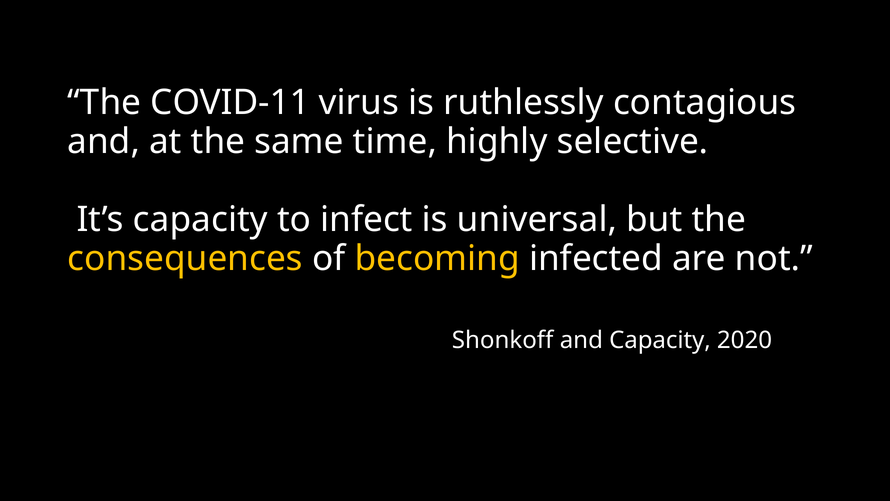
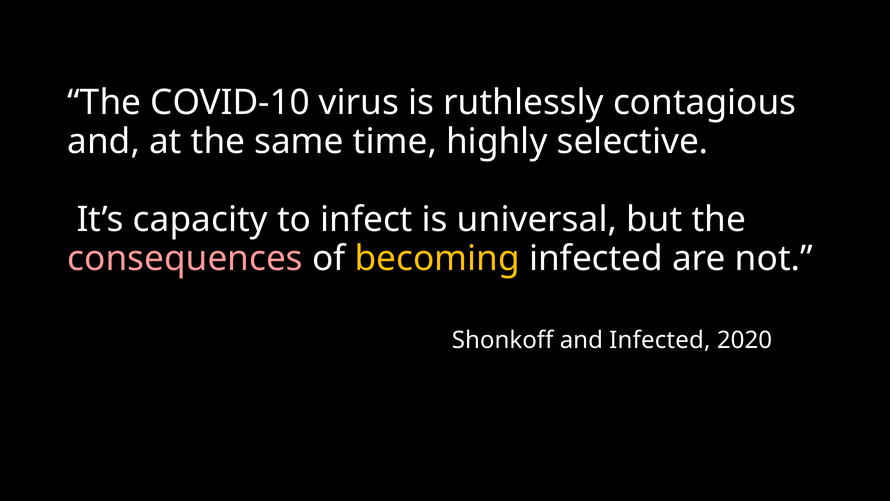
COVID-11: COVID-11 -> COVID-10
consequences colour: yellow -> pink
and Capacity: Capacity -> Infected
